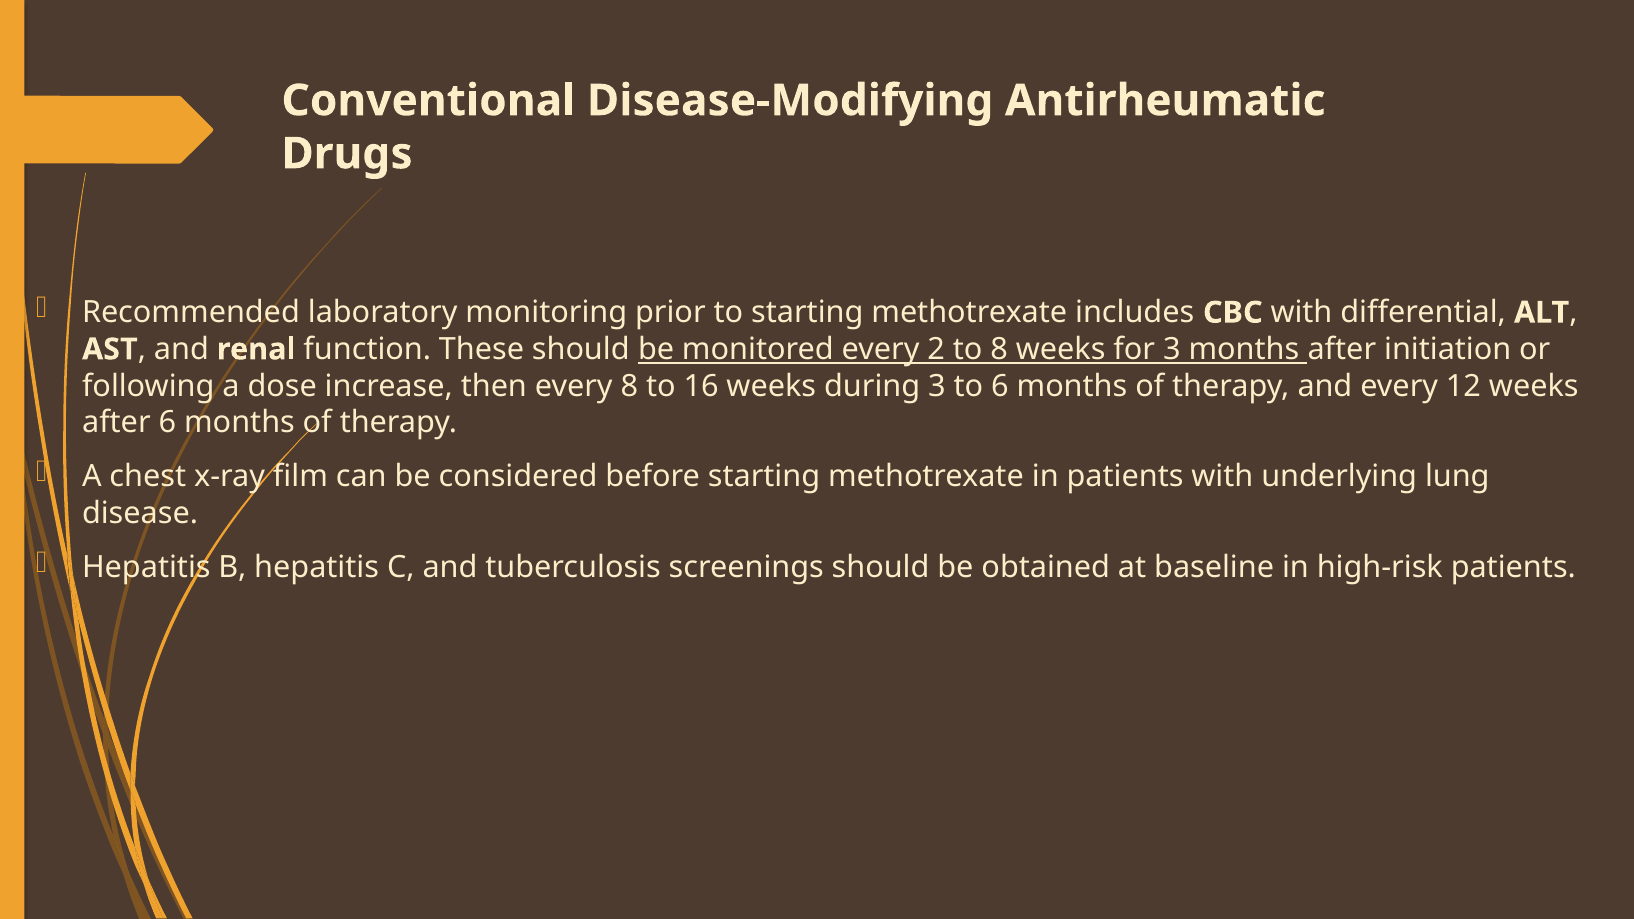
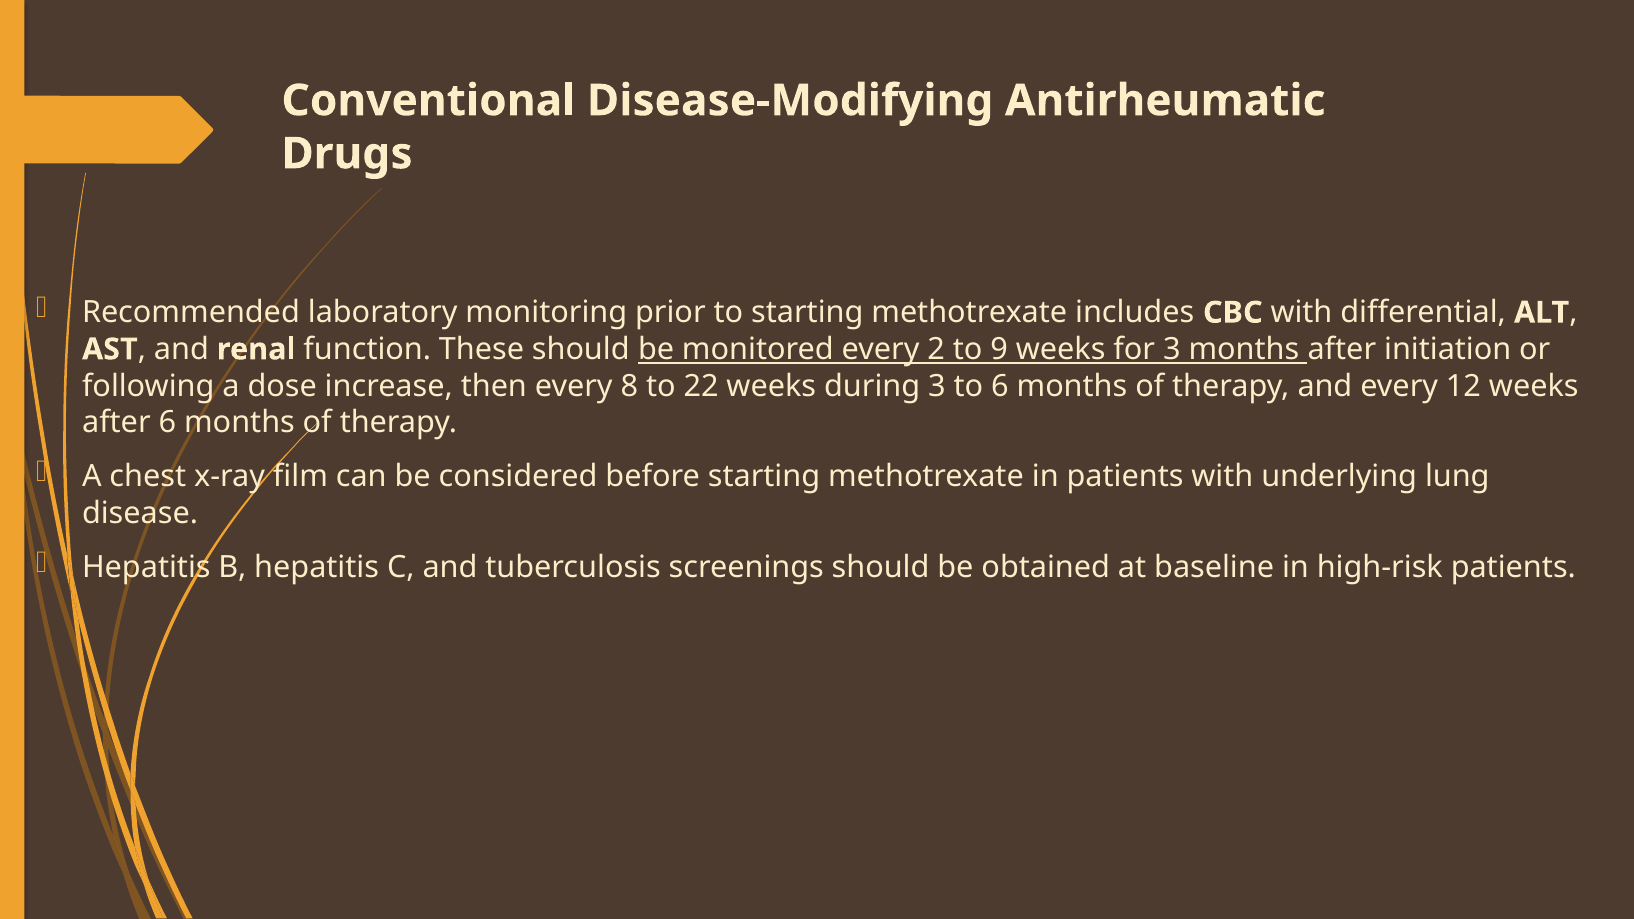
to 8: 8 -> 9
16: 16 -> 22
